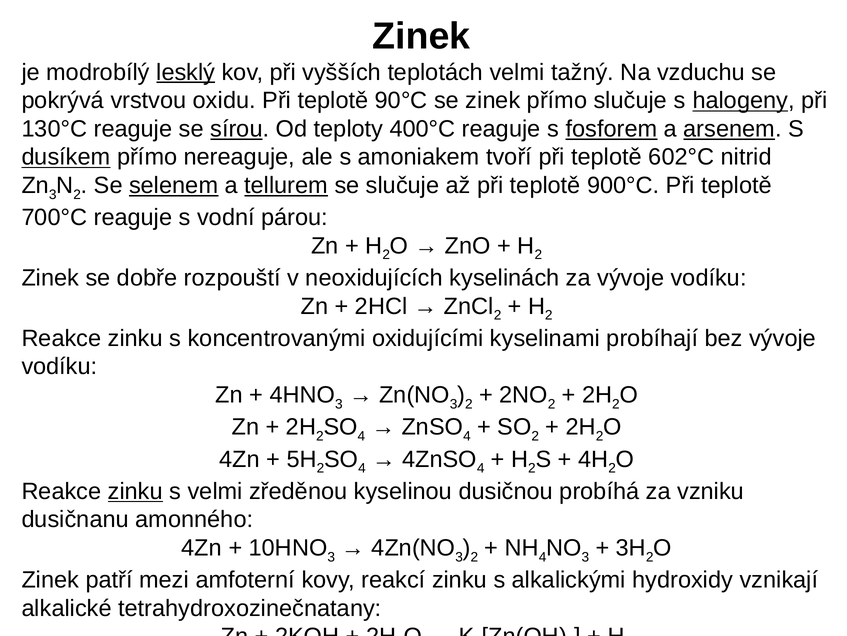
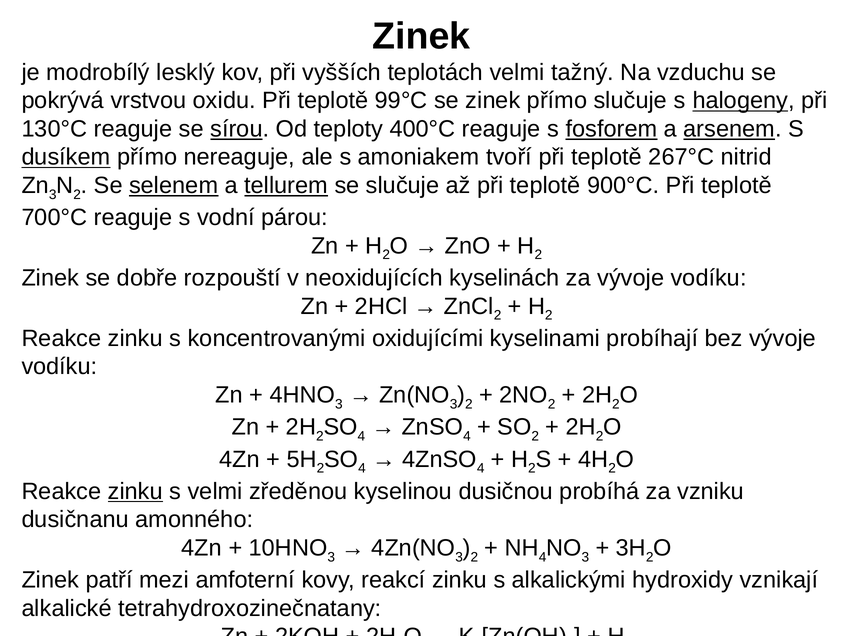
lesklý underline: present -> none
90°C: 90°C -> 99°C
602°C: 602°C -> 267°C
